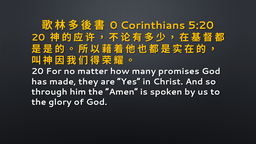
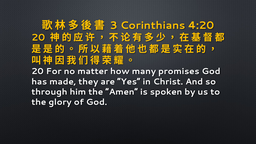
0: 0 -> 3
5:20: 5:20 -> 4:20
